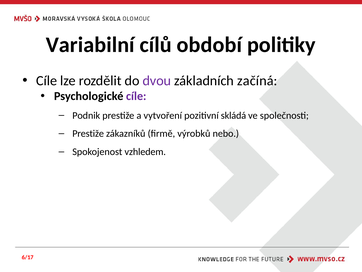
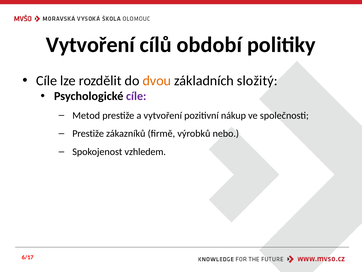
Variabilní at (90, 45): Variabilní -> Vytvoření
dvou colour: purple -> orange
začíná: začíná -> složitý
Podnik: Podnik -> Metod
skládá: skládá -> nákup
